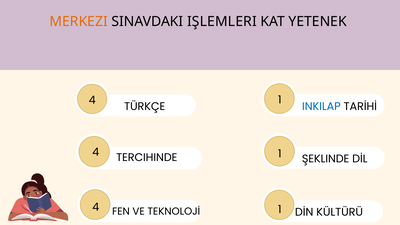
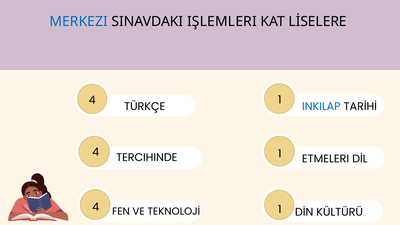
MERKEZI colour: orange -> blue
YETENEK: YETENEK -> LİSELERE
ŞEKLINDE: ŞEKLINDE -> ETMELERI
